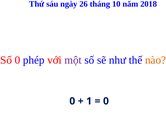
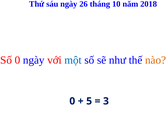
0 phép: phép -> ngày
một colour: purple -> blue
1: 1 -> 5
0 at (106, 102): 0 -> 3
